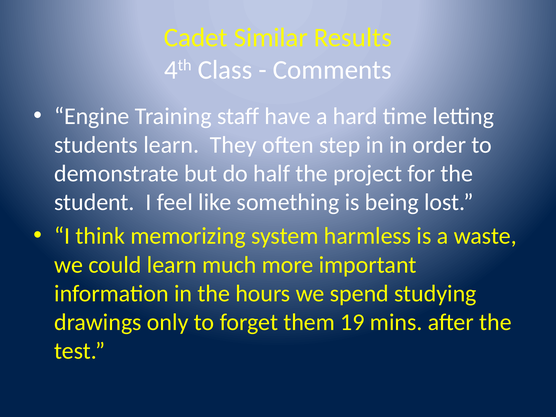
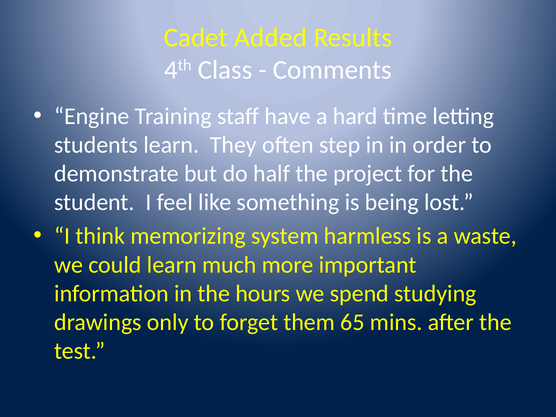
Similar: Similar -> Added
19: 19 -> 65
